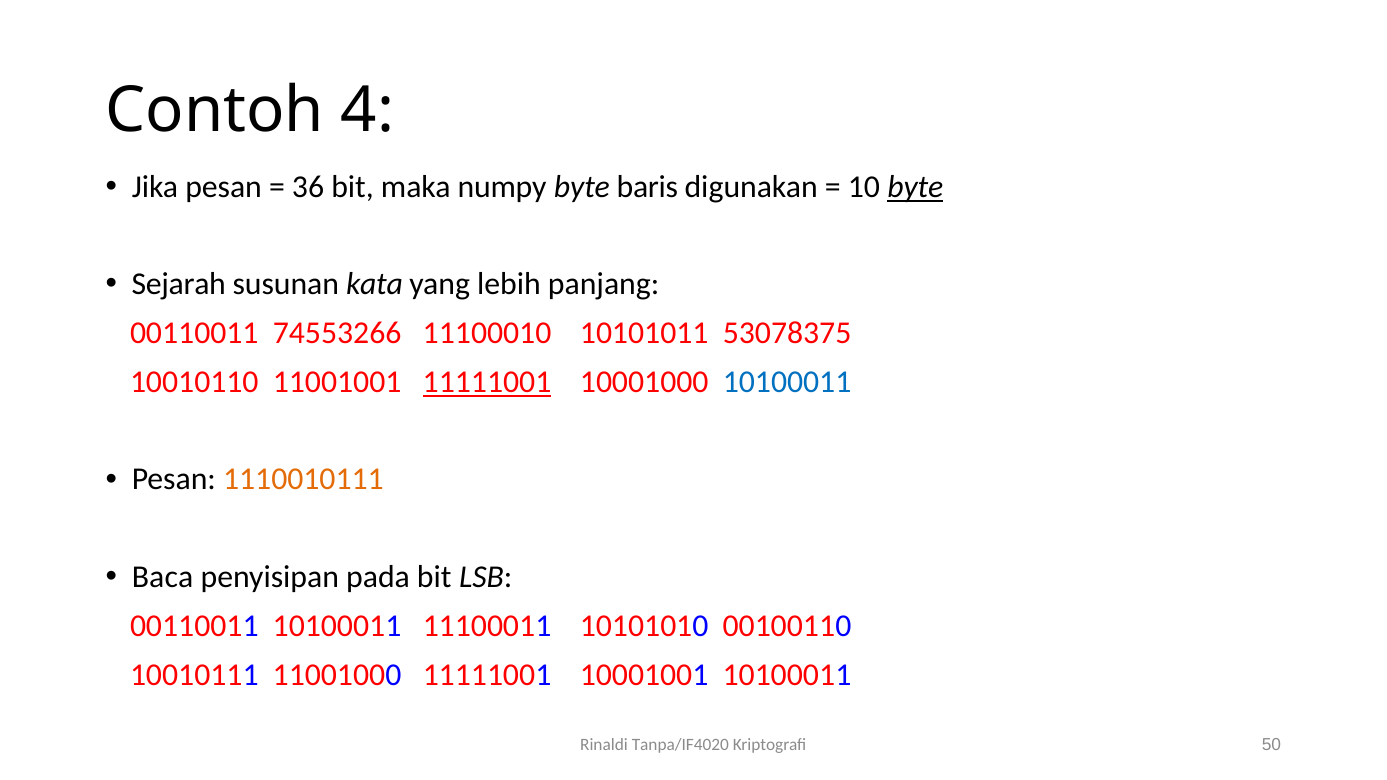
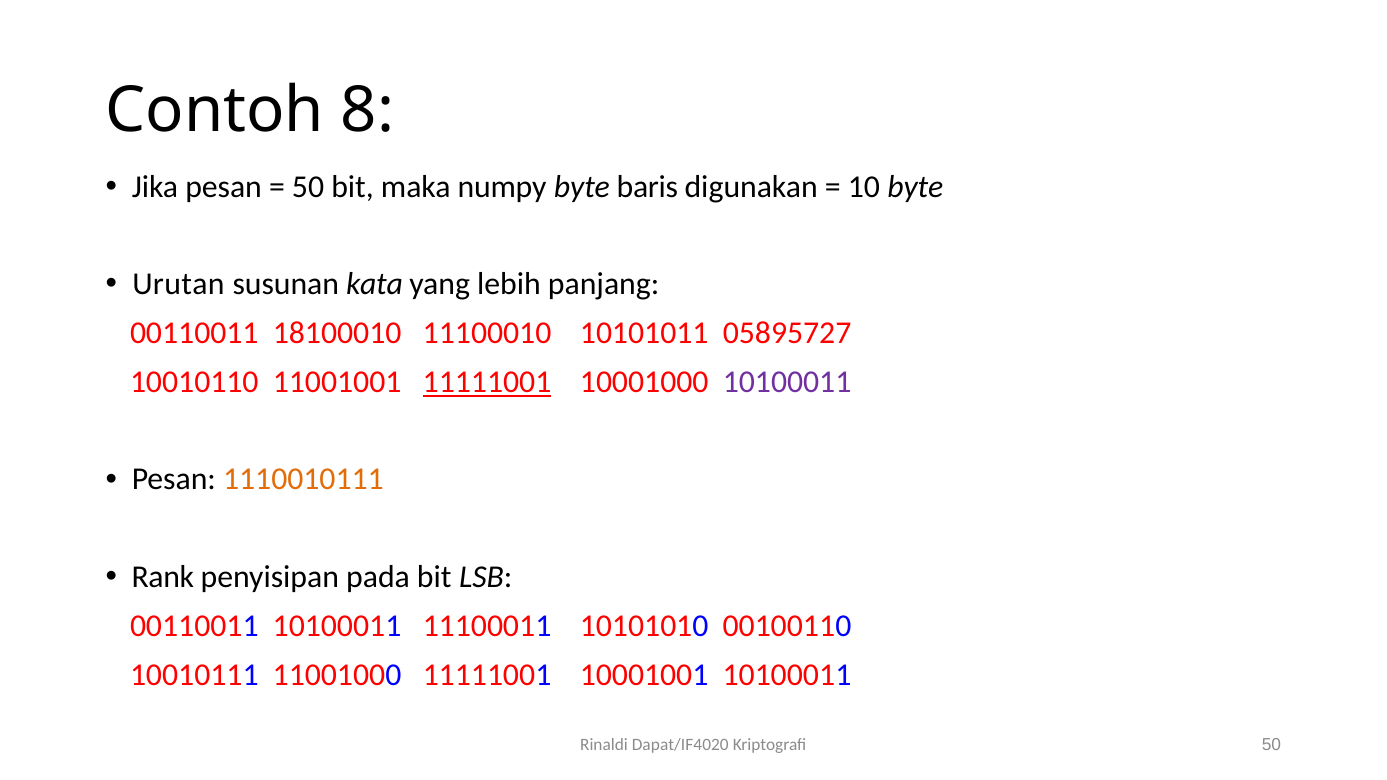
4: 4 -> 8
36 at (308, 187): 36 -> 50
byte at (915, 187) underline: present -> none
Sejarah: Sejarah -> Urutan
74553266: 74553266 -> 18100010
53078375: 53078375 -> 05895727
10100011 at (787, 382) colour: blue -> purple
Baca: Baca -> Rank
Tanpa/IF4020: Tanpa/IF4020 -> Dapat/IF4020
